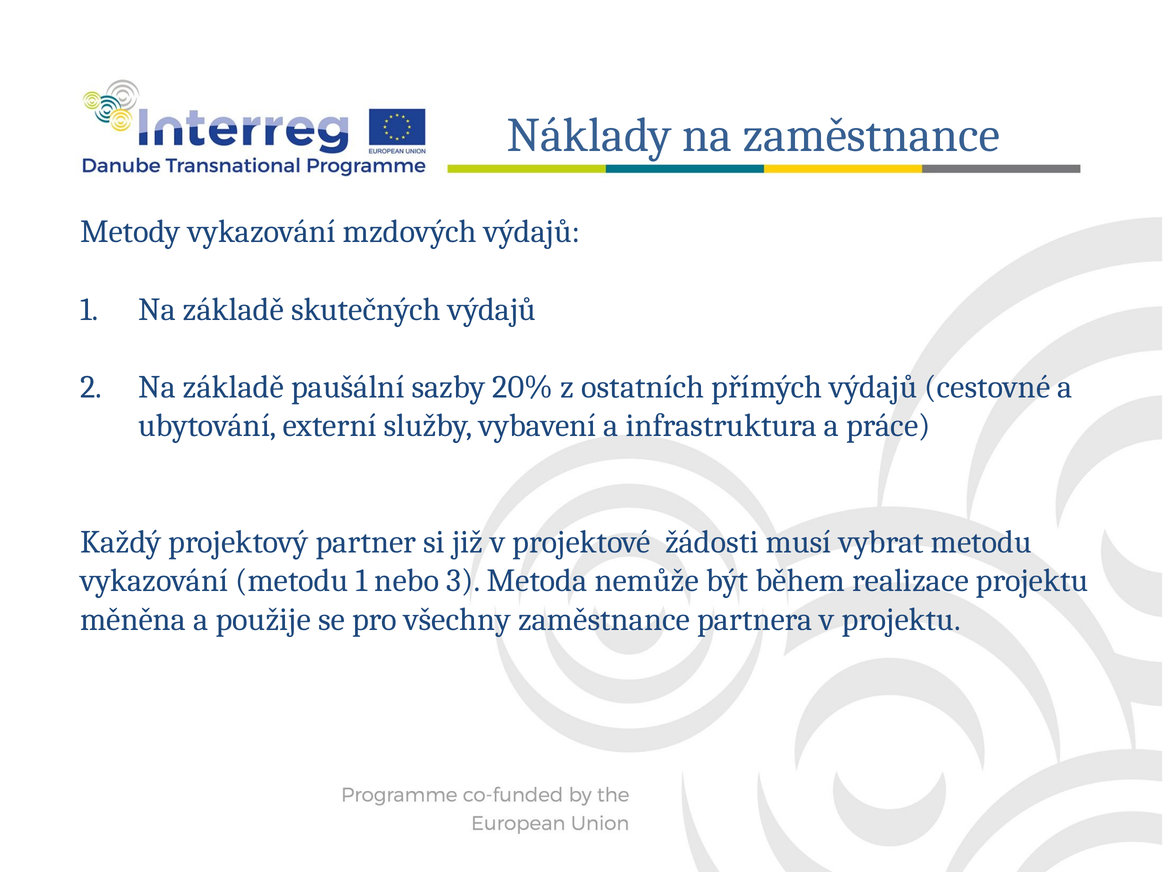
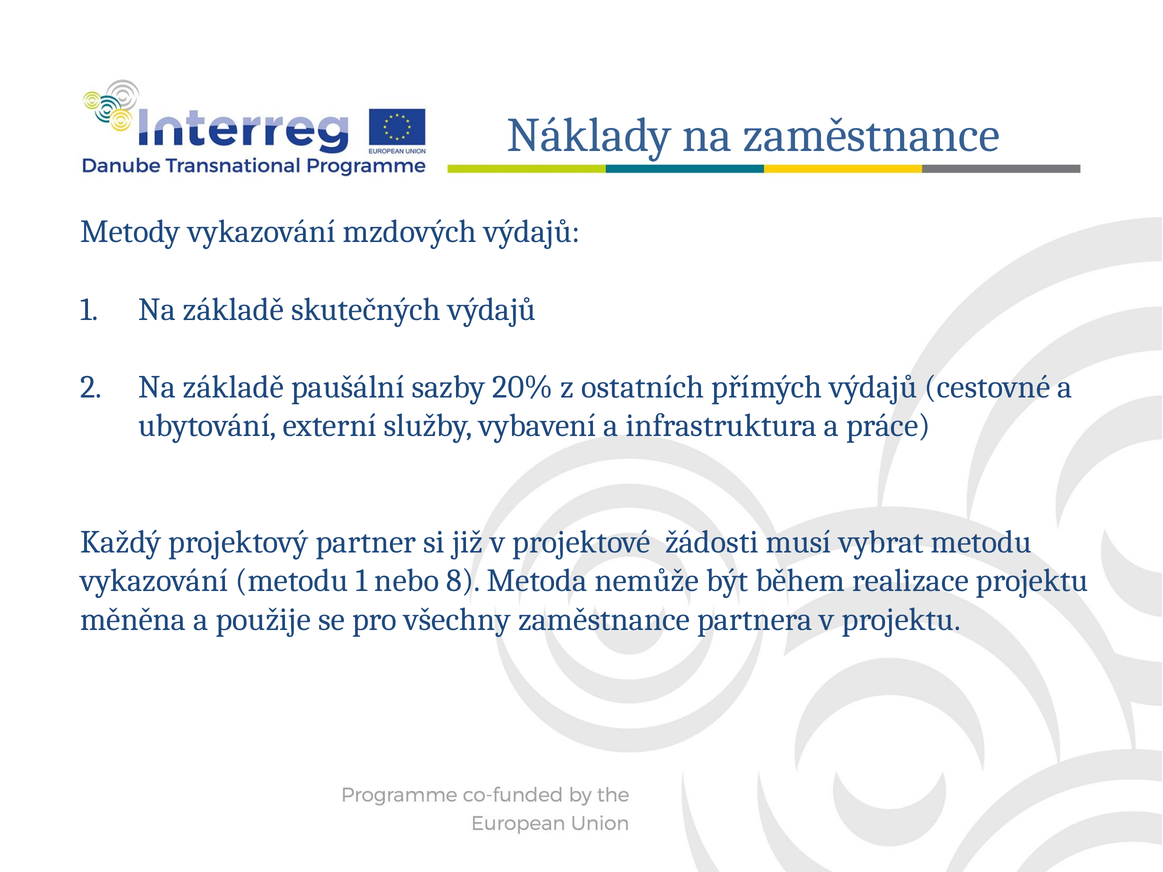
3: 3 -> 8
